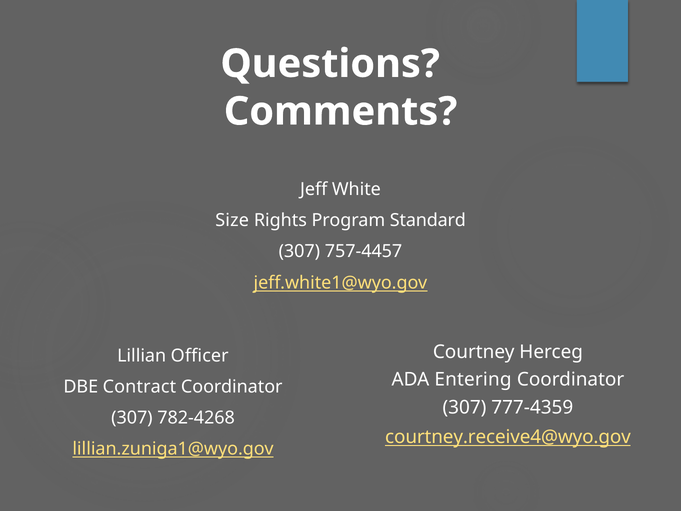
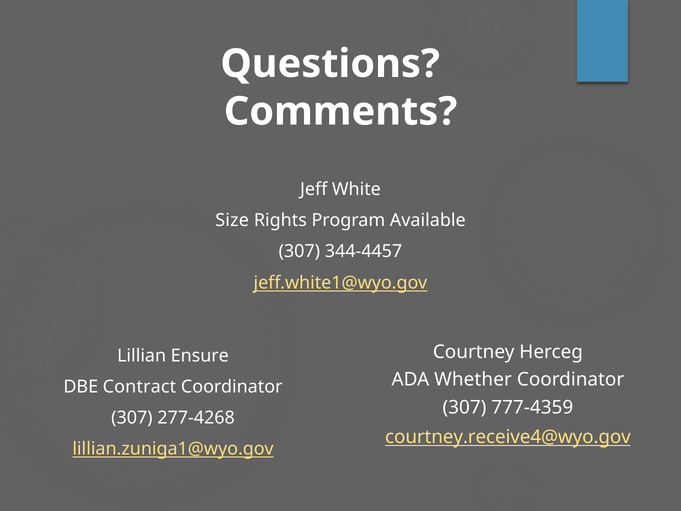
Standard: Standard -> Available
757-4457: 757-4457 -> 344-4457
Officer: Officer -> Ensure
Entering: Entering -> Whether
782-4268: 782-4268 -> 277-4268
